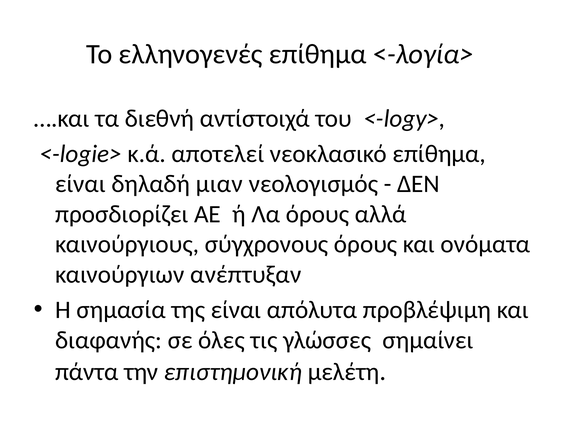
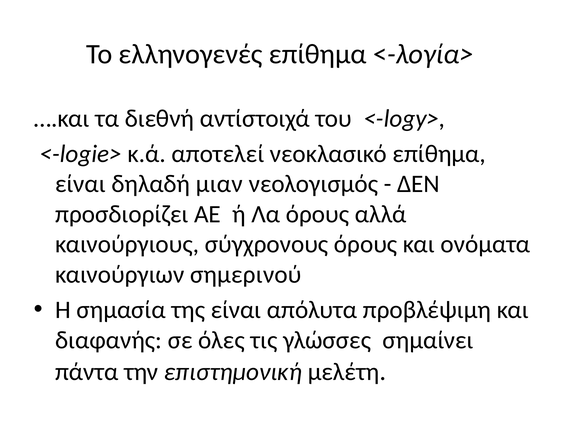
ανέπτυξαν: ανέπτυξαν -> σημερινού
